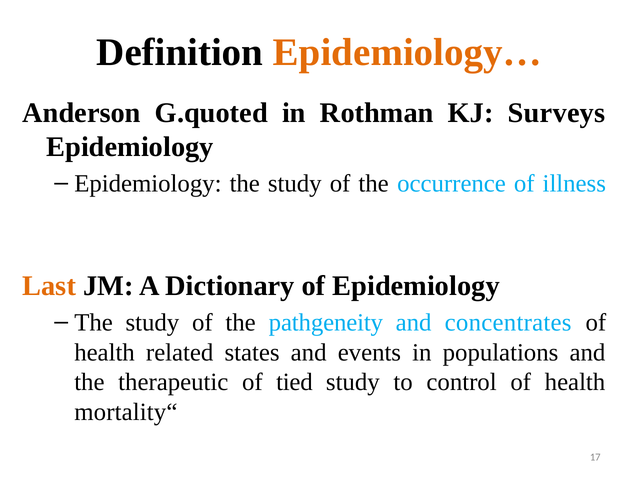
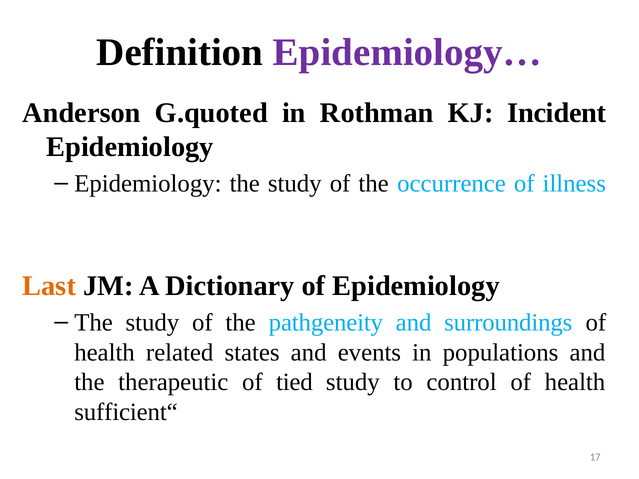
Epidemiology… colour: orange -> purple
Surveys: Surveys -> Incident
concentrates: concentrates -> surroundings
mortality“: mortality“ -> sufficient“
